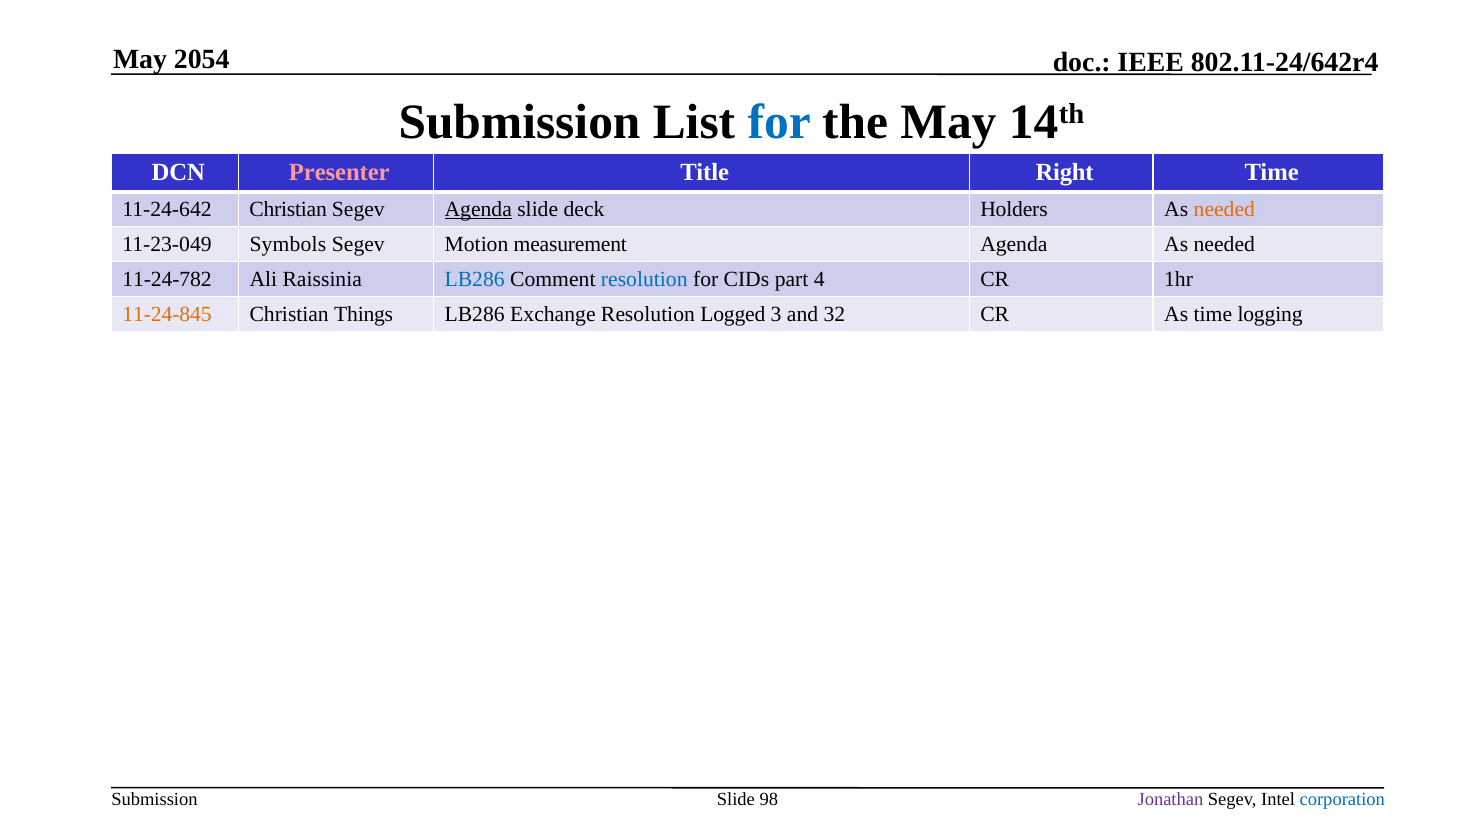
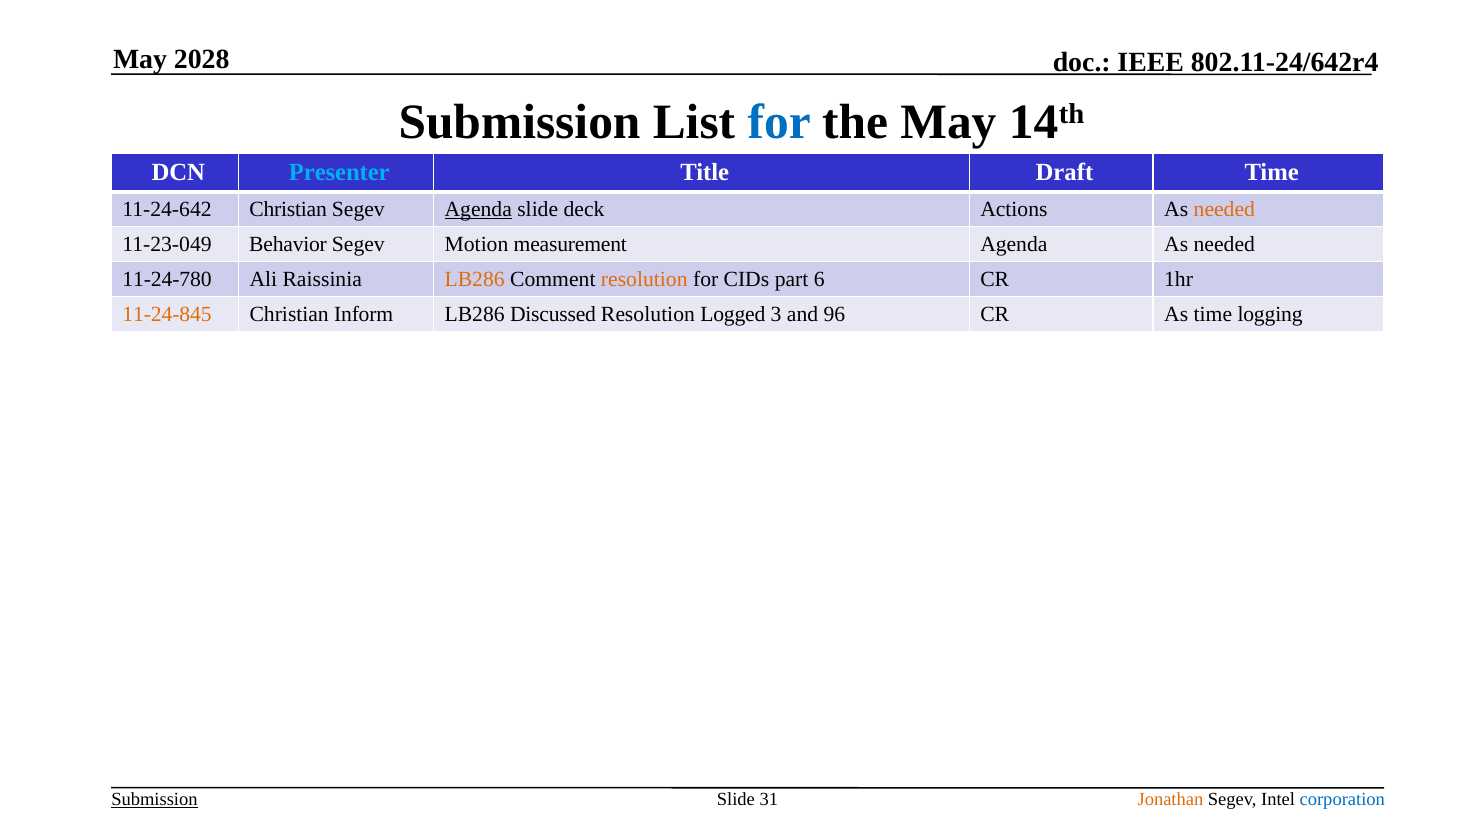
2054: 2054 -> 2028
Presenter colour: pink -> light blue
Right: Right -> Draft
Holders: Holders -> Actions
Symbols: Symbols -> Behavior
11-24-782: 11-24-782 -> 11-24-780
LB286 at (475, 279) colour: blue -> orange
resolution at (644, 279) colour: blue -> orange
4: 4 -> 6
Things: Things -> Inform
Exchange: Exchange -> Discussed
32: 32 -> 96
Submission at (154, 800) underline: none -> present
98: 98 -> 31
Jonathan colour: purple -> orange
